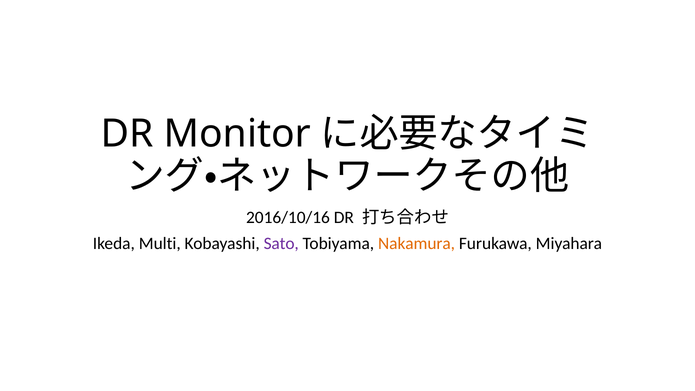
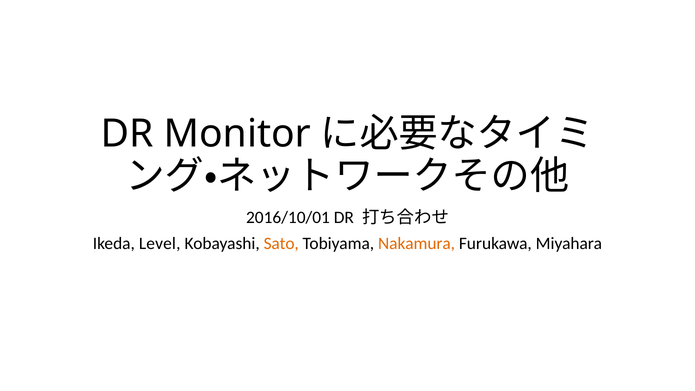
2016/10/16: 2016/10/16 -> 2016/10/01
Multi: Multi -> Level
Sato colour: purple -> orange
